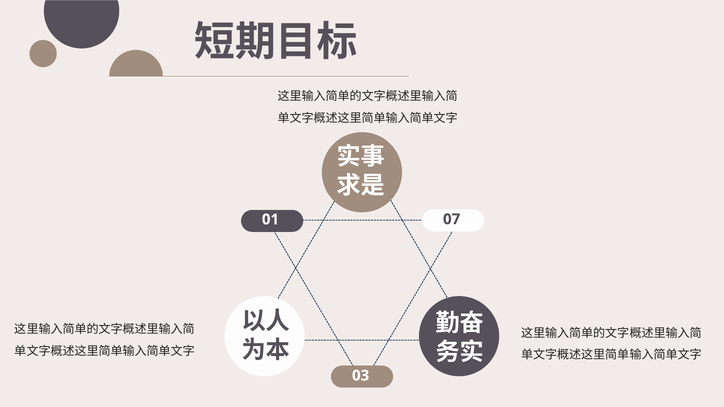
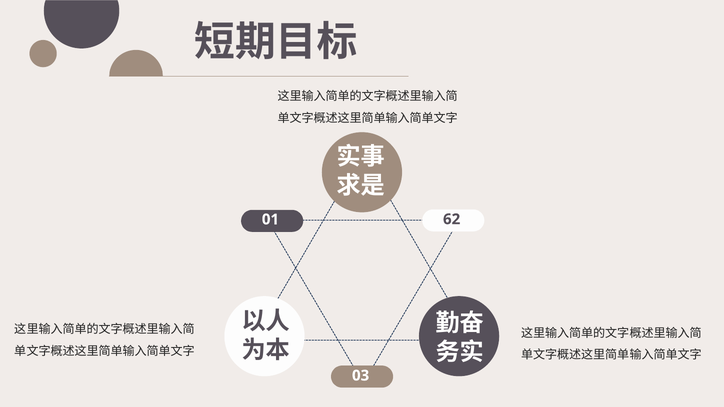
07: 07 -> 62
